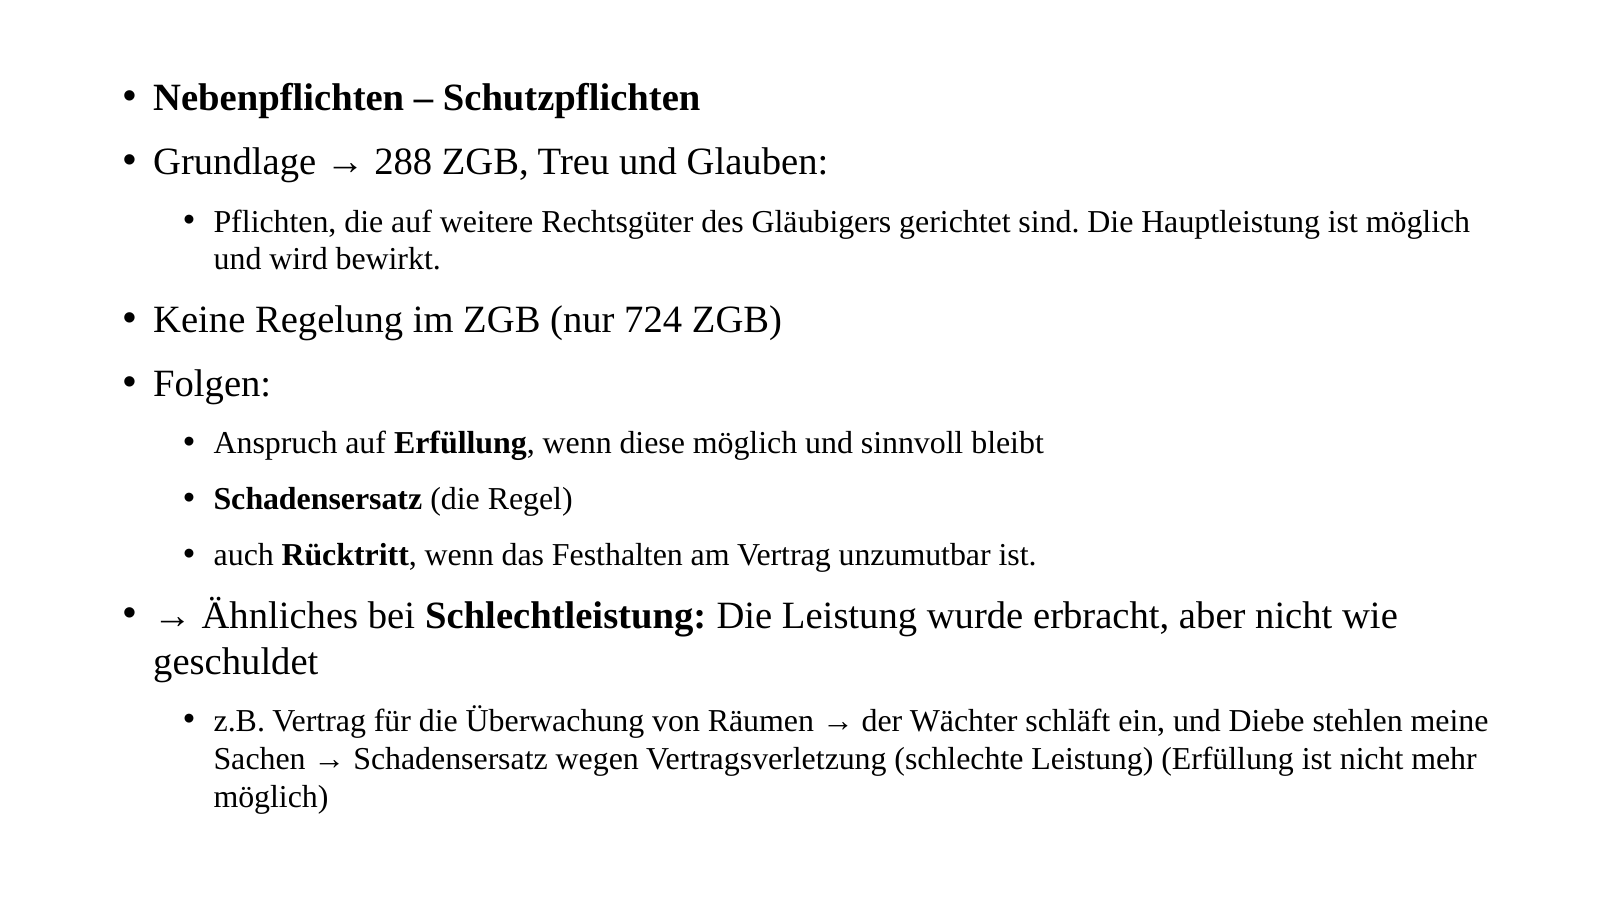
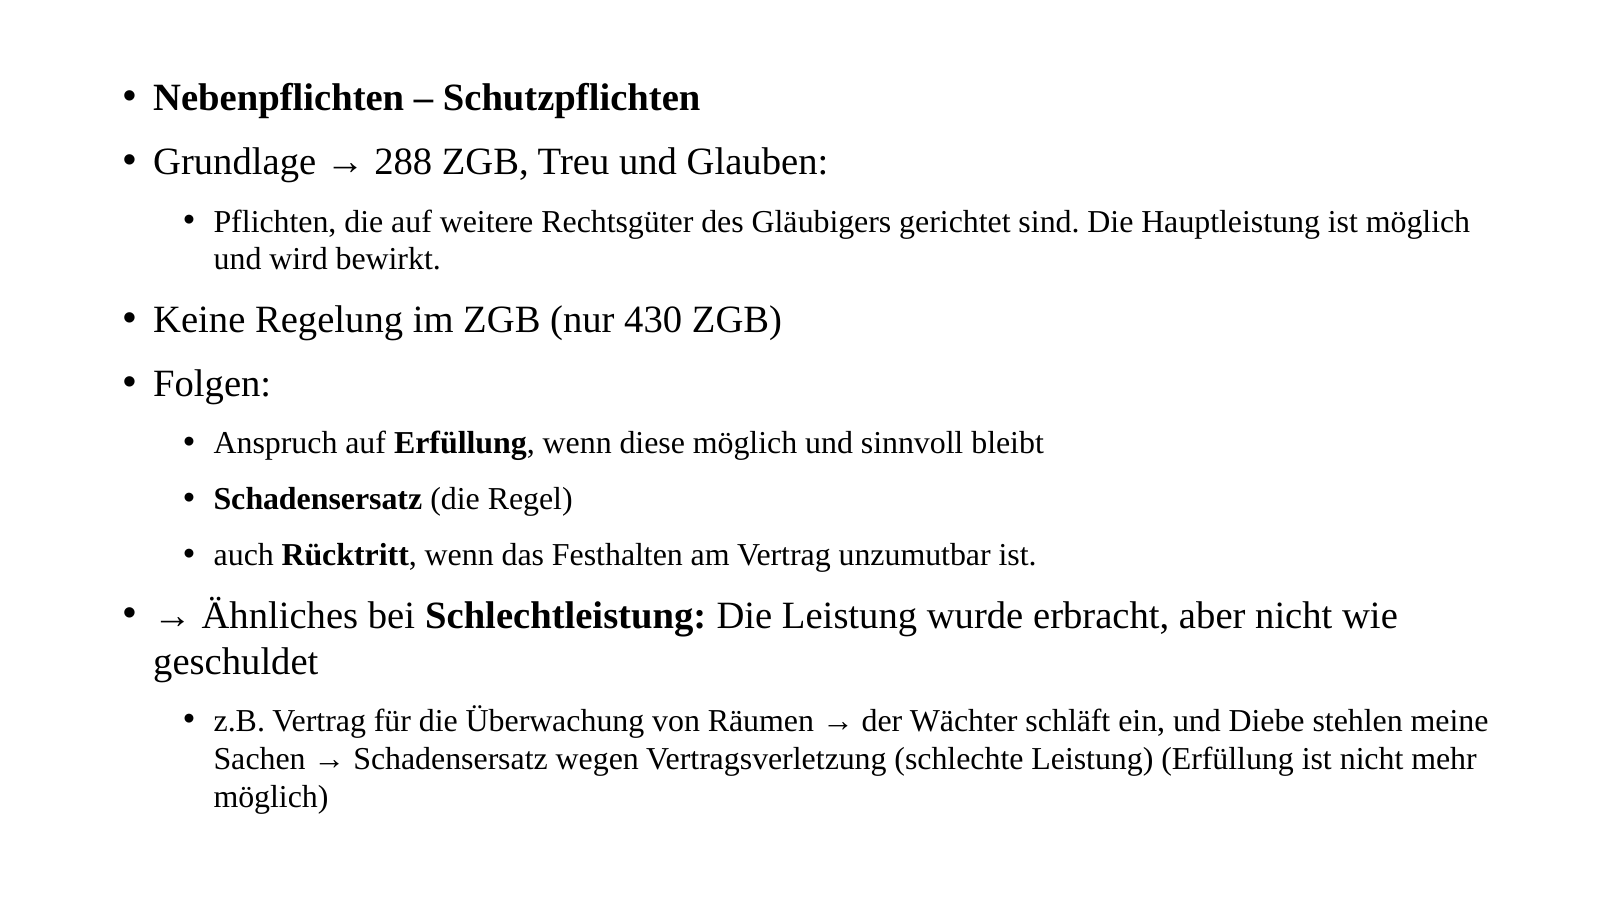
724: 724 -> 430
